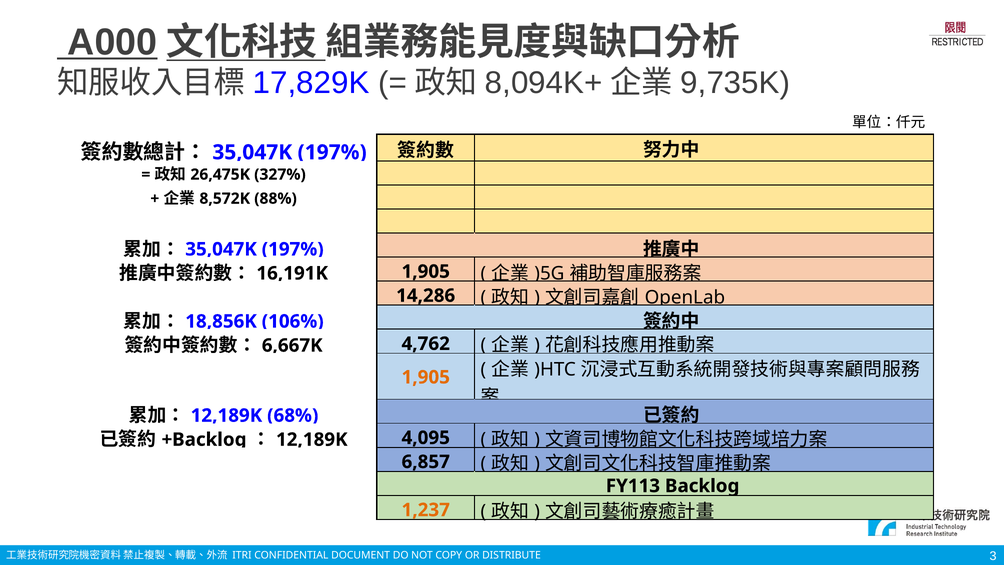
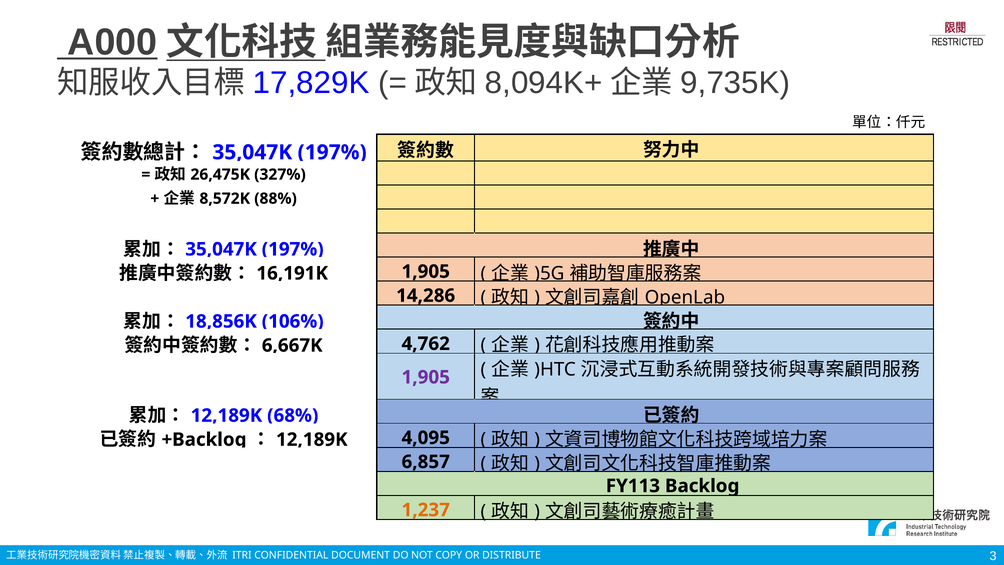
1,905 at (426, 377) colour: orange -> purple
